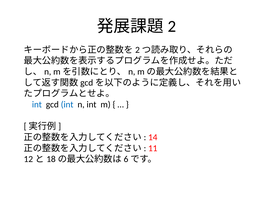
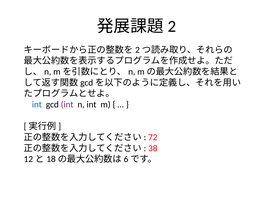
int at (67, 104) colour: blue -> purple
14: 14 -> 72
11: 11 -> 38
